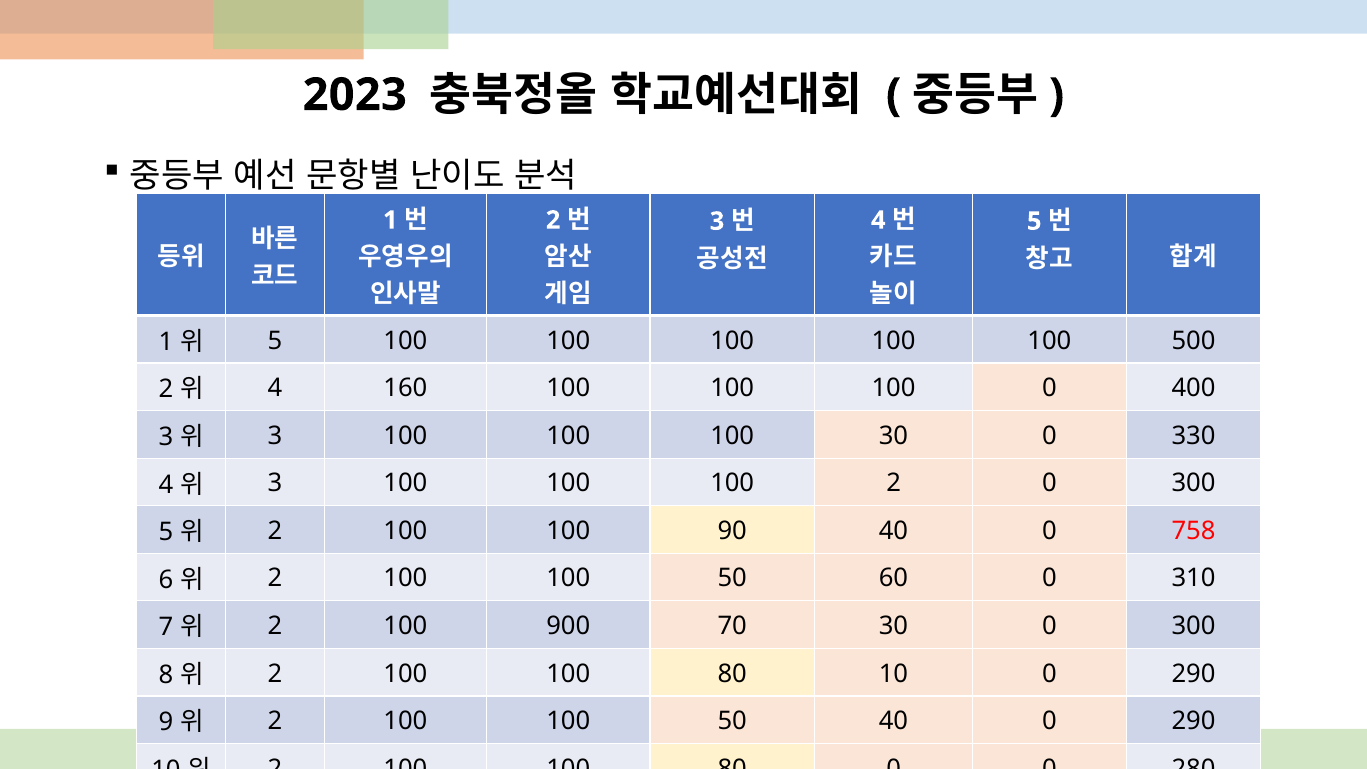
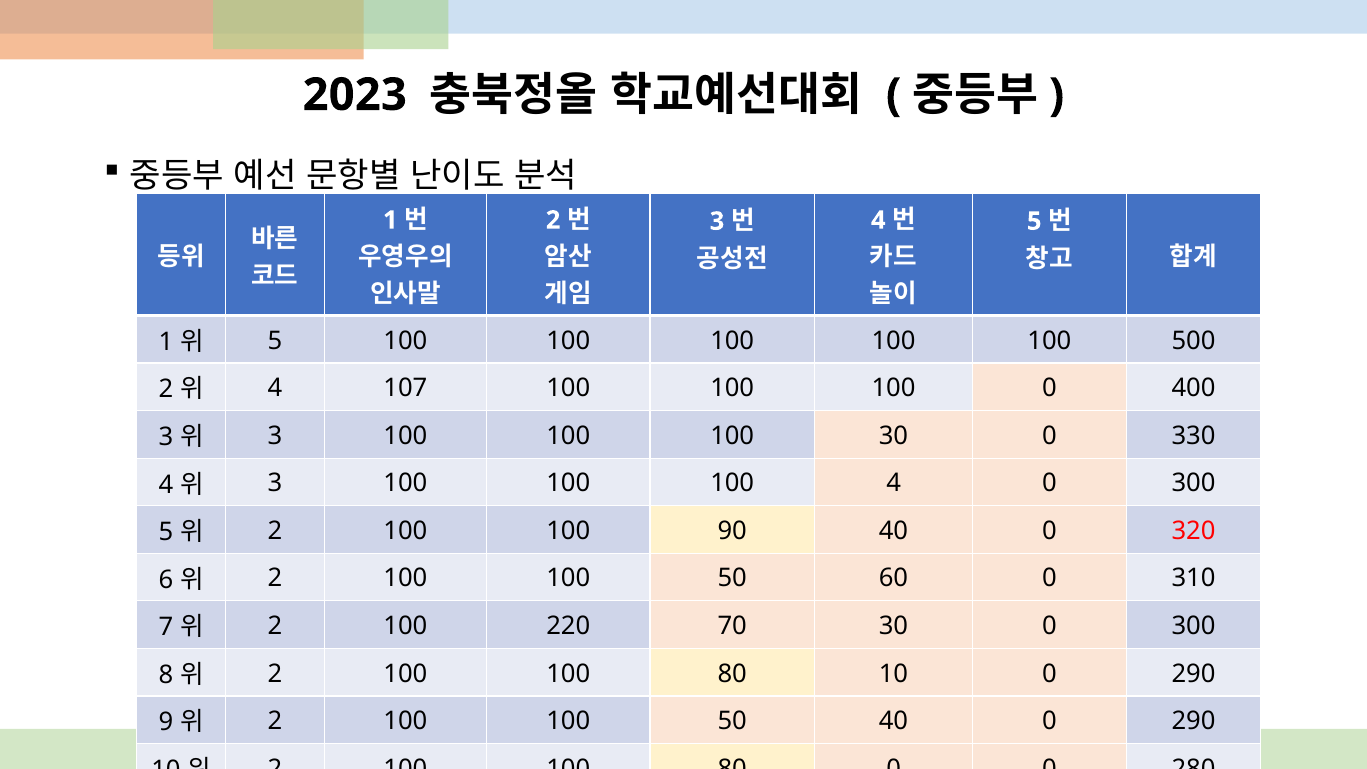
160: 160 -> 107
100 2: 2 -> 4
758: 758 -> 320
900: 900 -> 220
